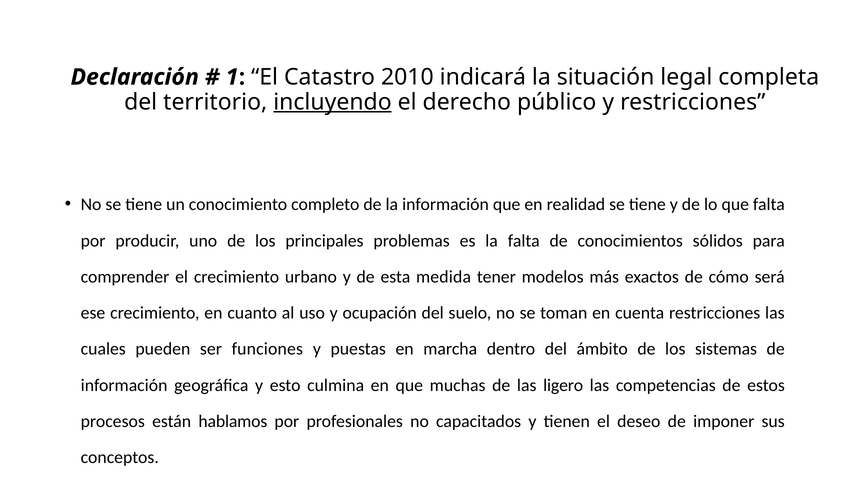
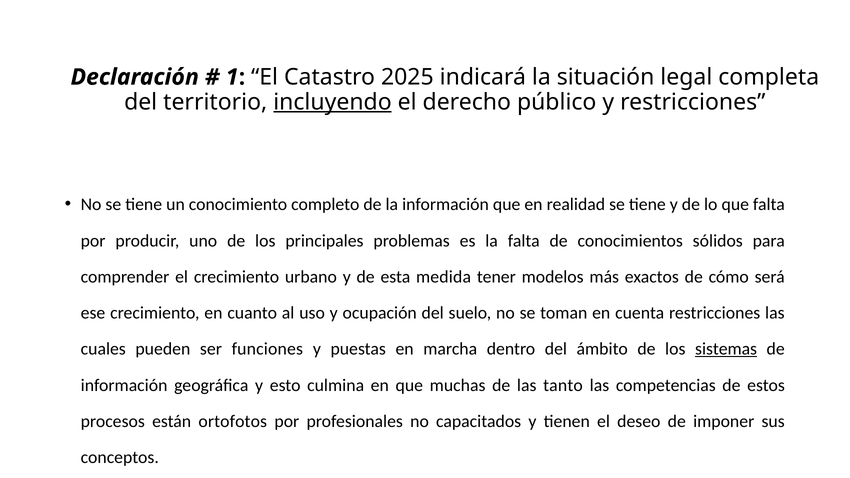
2010: 2010 -> 2025
sistemas underline: none -> present
ligero: ligero -> tanto
hablamos: hablamos -> ortofotos
